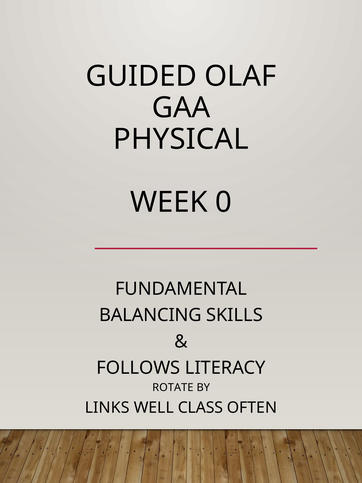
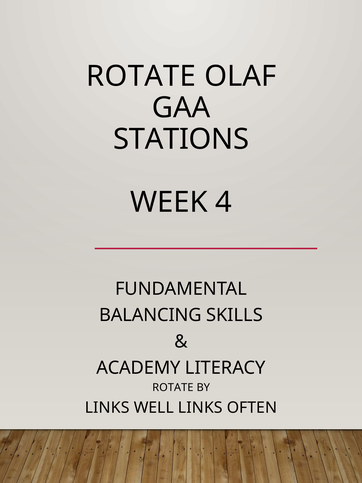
GUIDED at (141, 76): GUIDED -> ROTATE
PHYSICAL: PHYSICAL -> STATIONS
0: 0 -> 4
FOLLOWS: FOLLOWS -> ACADEMY
WELL CLASS: CLASS -> LINKS
